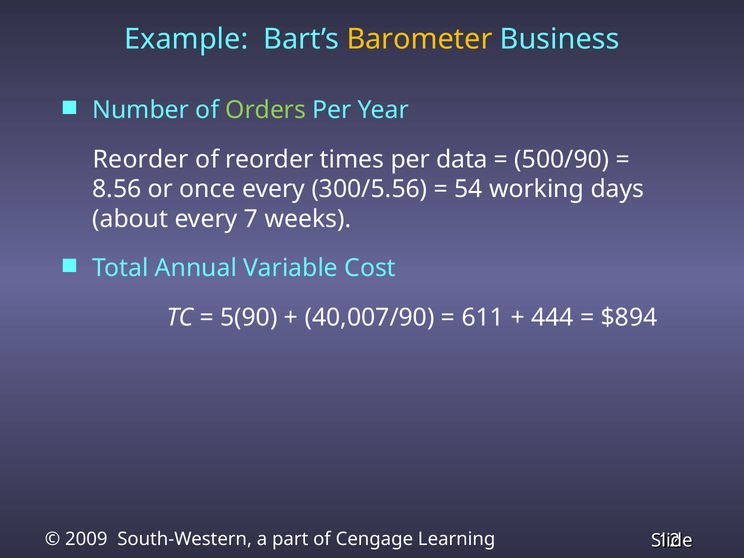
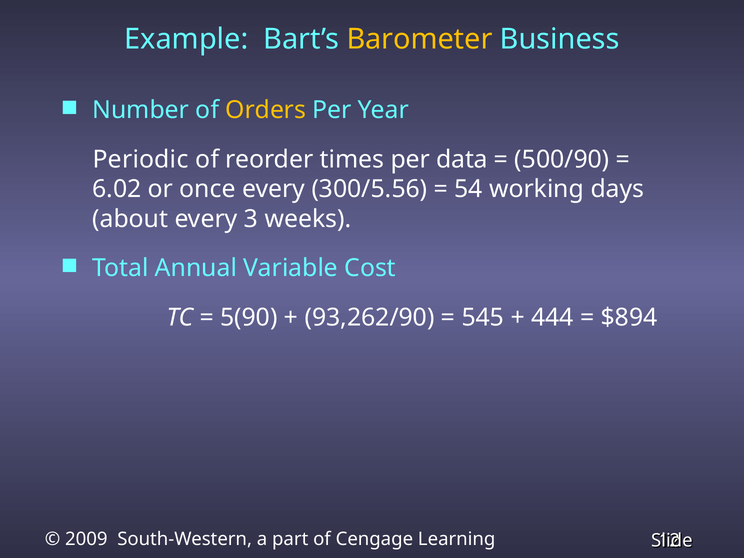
Orders colour: light green -> yellow
Reorder at (141, 159): Reorder -> Periodic
8.56: 8.56 -> 6.02
7: 7 -> 3
40,007/90: 40,007/90 -> 93,262/90
611: 611 -> 545
